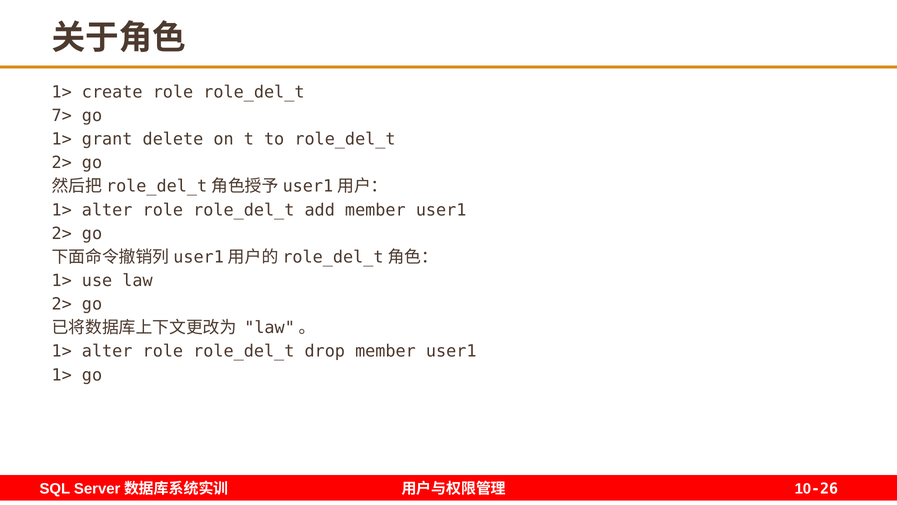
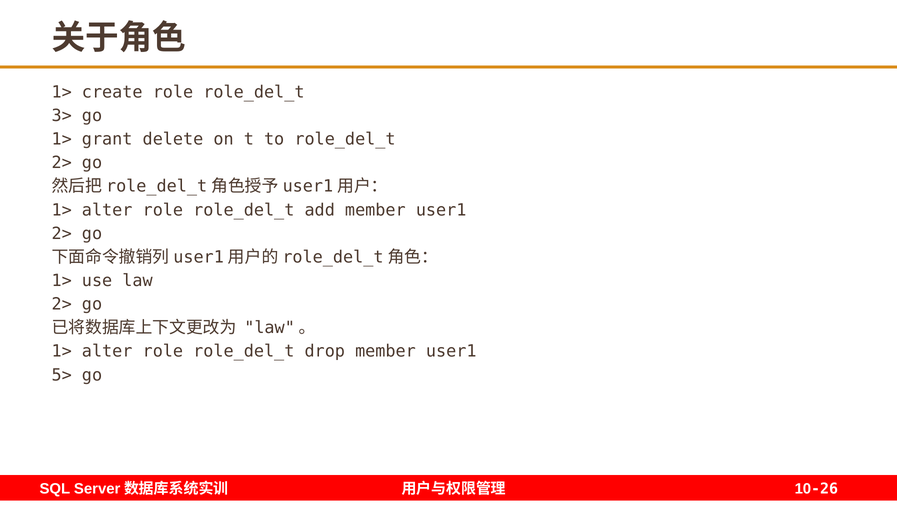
7>: 7> -> 3>
1> at (62, 375): 1> -> 5>
